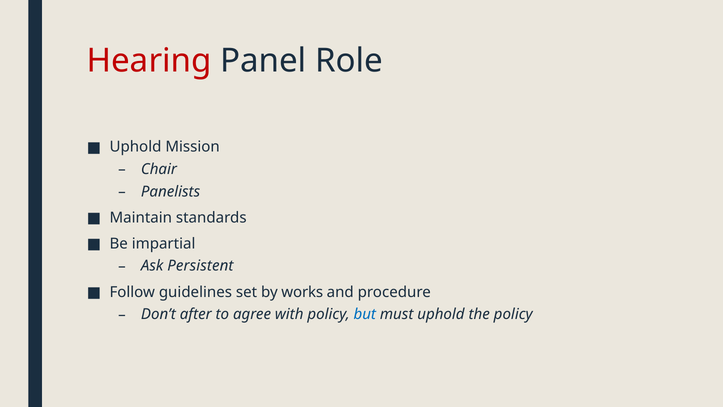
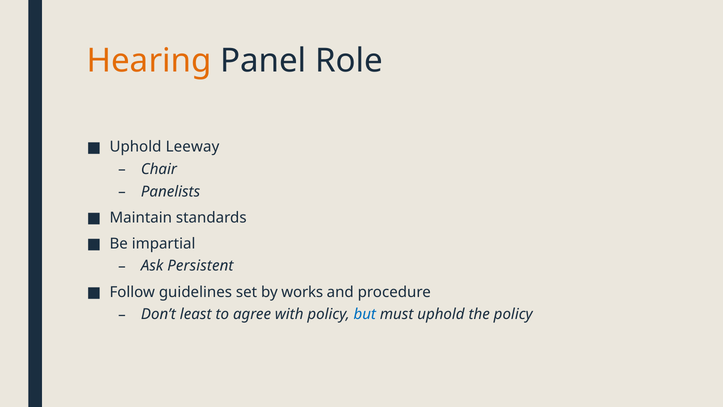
Hearing colour: red -> orange
Mission: Mission -> Leeway
after: after -> least
